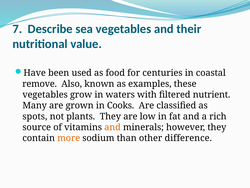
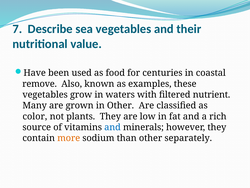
in Cooks: Cooks -> Other
spots: spots -> color
and at (113, 127) colour: orange -> blue
difference: difference -> separately
